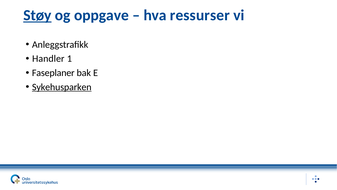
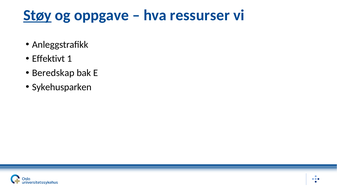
Handler: Handler -> Effektivt
Faseplaner: Faseplaner -> Beredskap
Sykehusparken underline: present -> none
